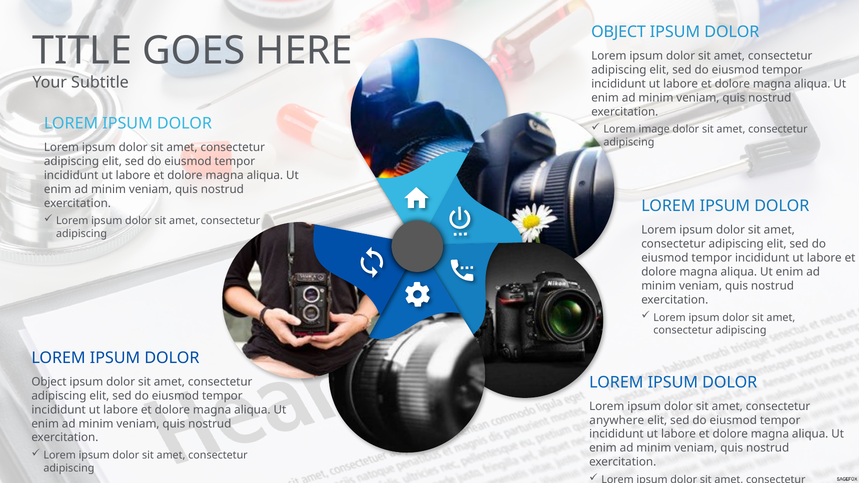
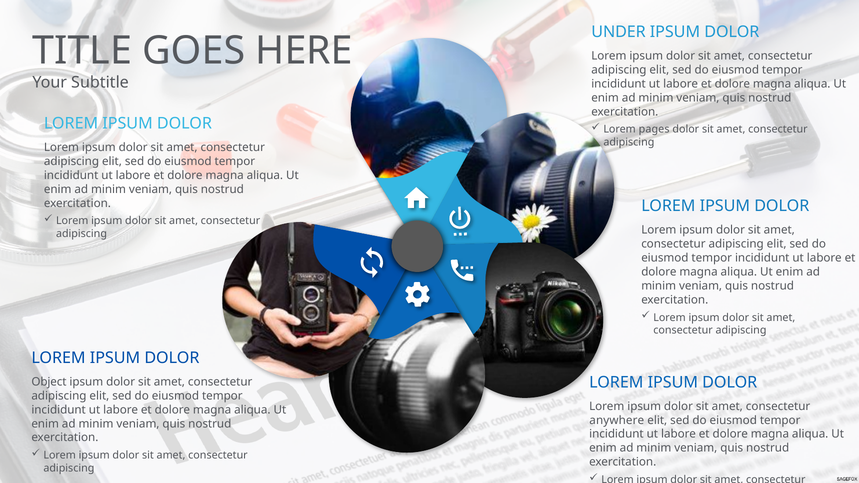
OBJECT at (619, 32): OBJECT -> UNDER
image: image -> pages
